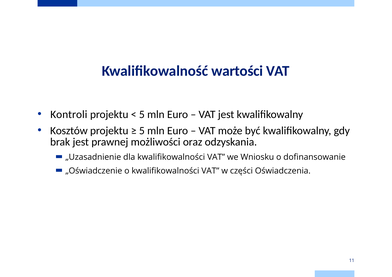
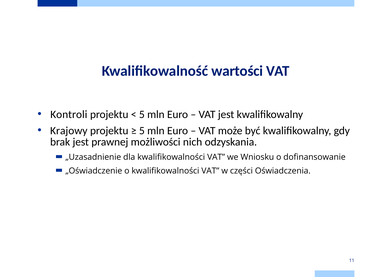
Kosztów: Kosztów -> Krajowy
oraz: oraz -> nich
